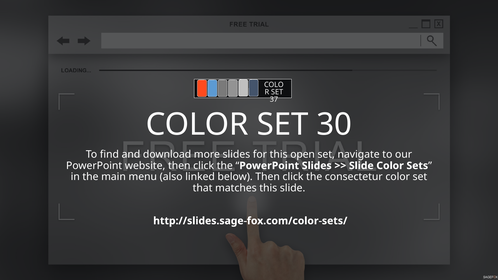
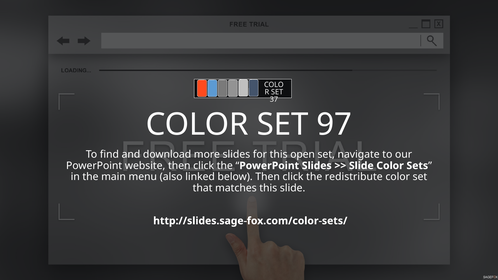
30: 30 -> 97
consectetur: consectetur -> redistribute
